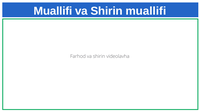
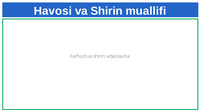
Muallifi at (53, 11): Muallifi -> Havosi
